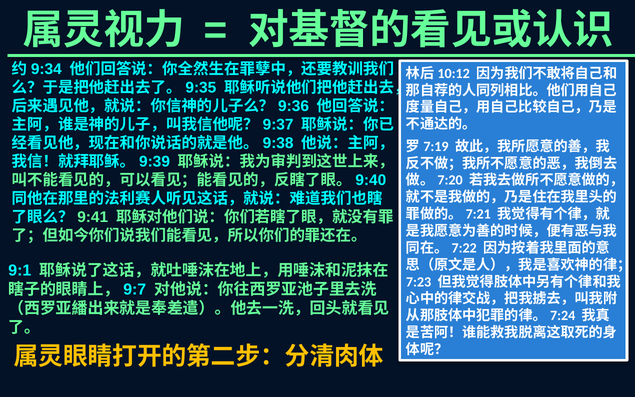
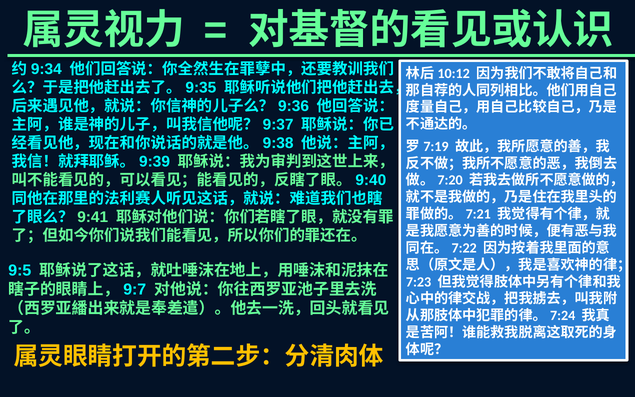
9:1: 9:1 -> 9:5
